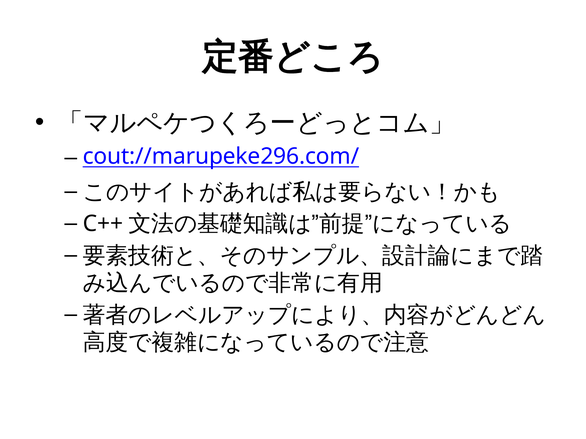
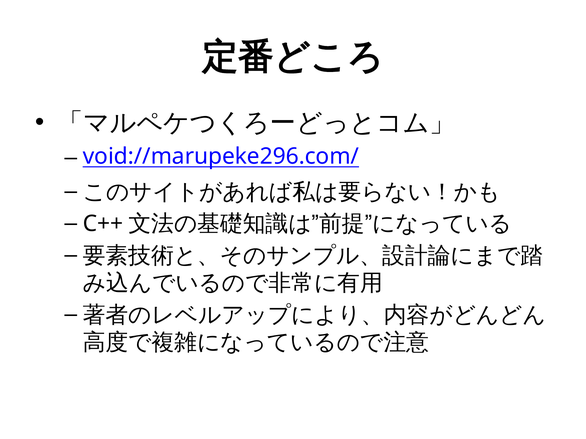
cout://marupeke296.com/: cout://marupeke296.com/ -> void://marupeke296.com/
